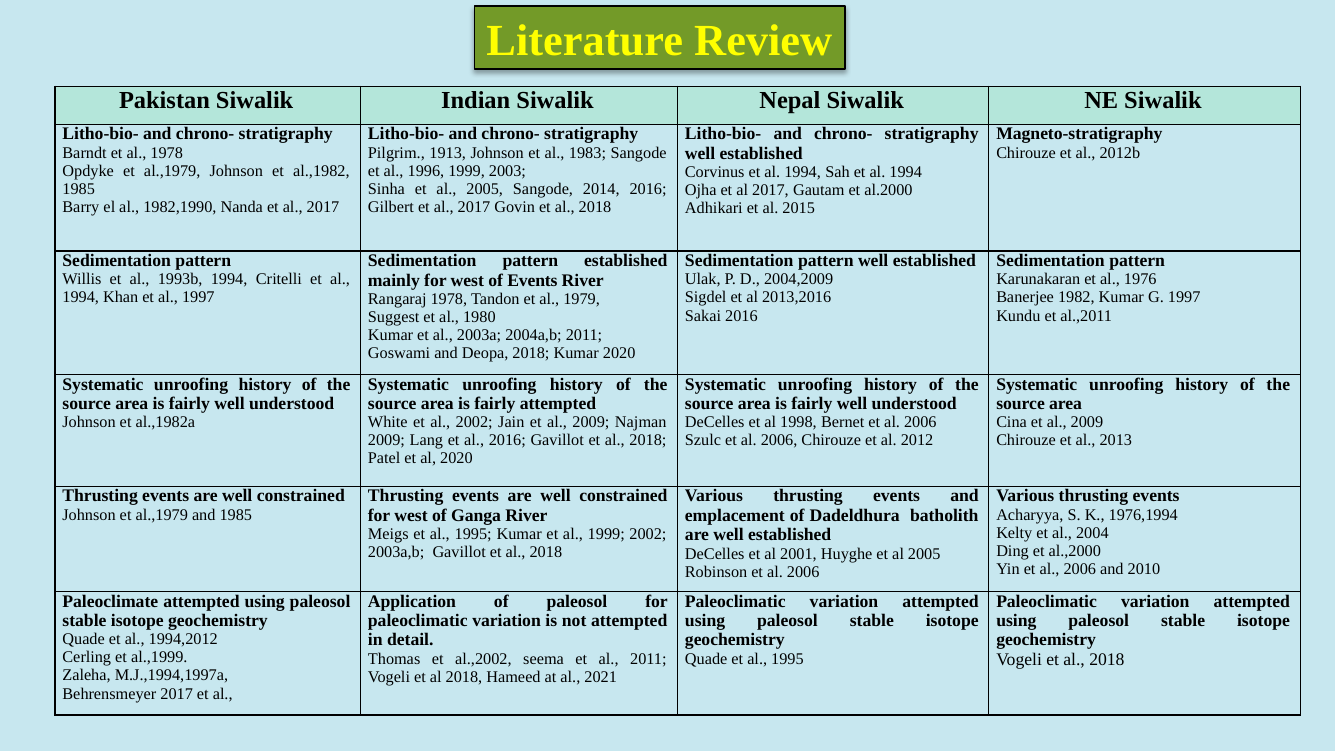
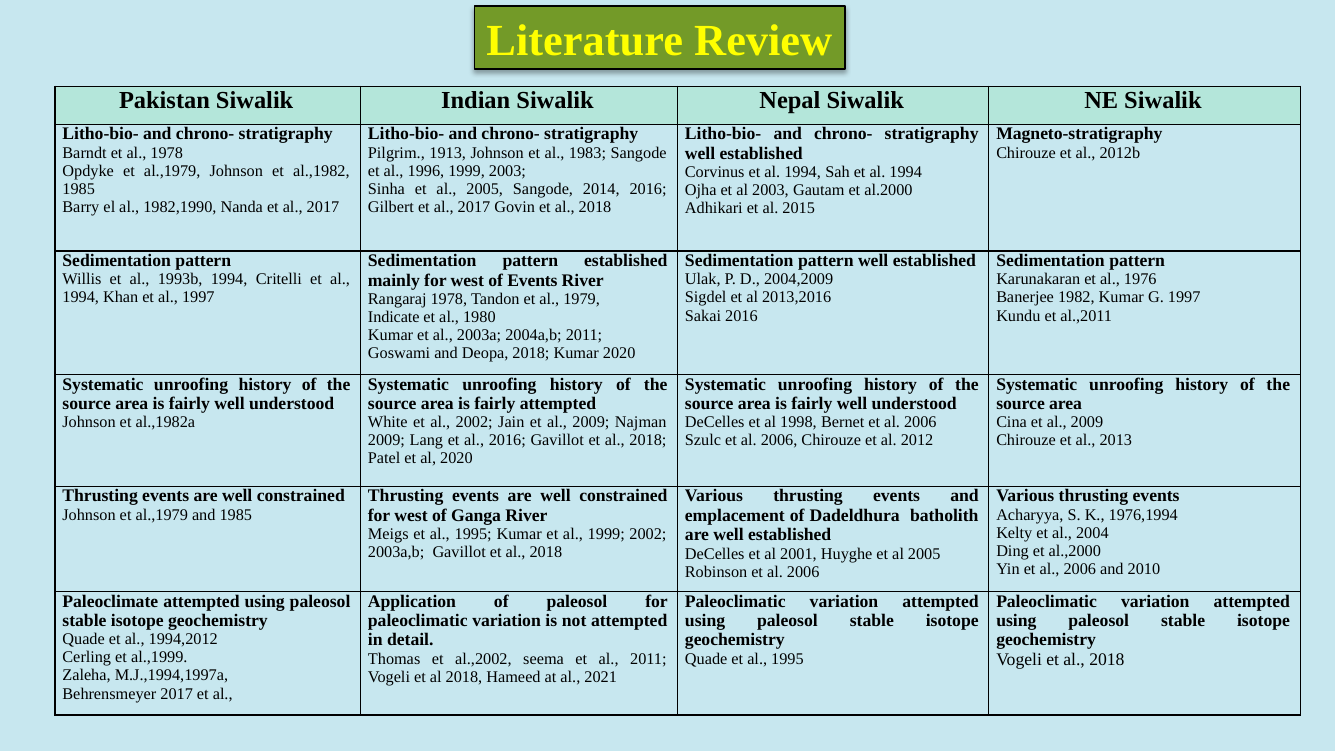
Ojha et al 2017: 2017 -> 2003
Suggest: Suggest -> Indicate
